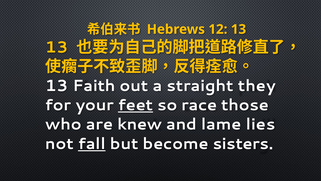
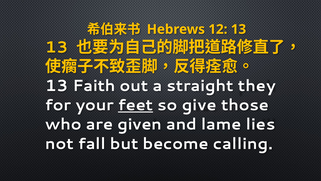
race: race -> give
knew: knew -> given
fall underline: present -> none
sisters: sisters -> calling
